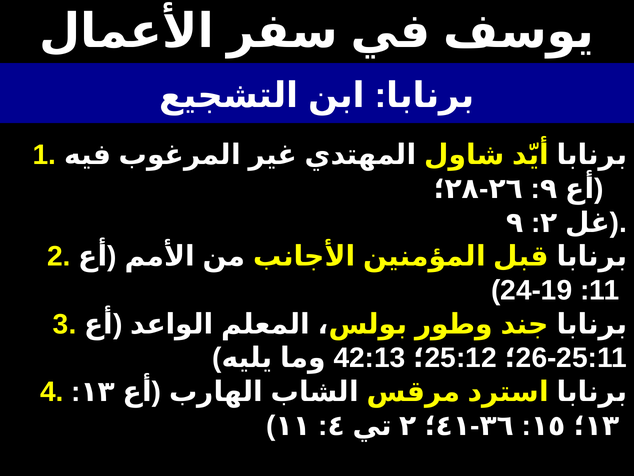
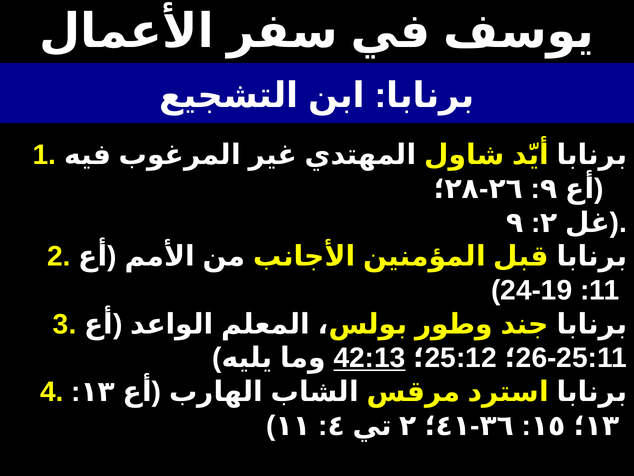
42:13 underline: none -> present
